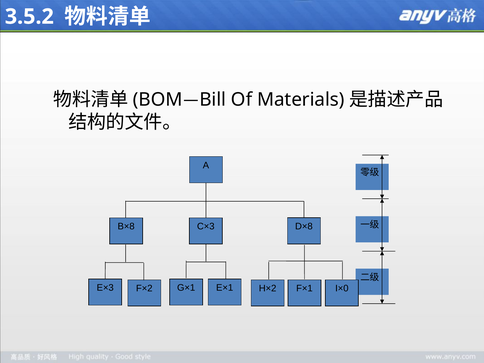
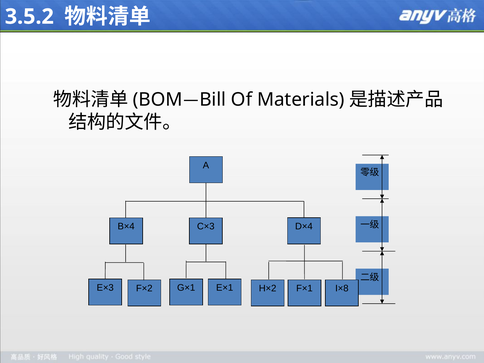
D×8: D×8 -> D×4
B×8: B×8 -> B×4
I×0: I×0 -> I×8
